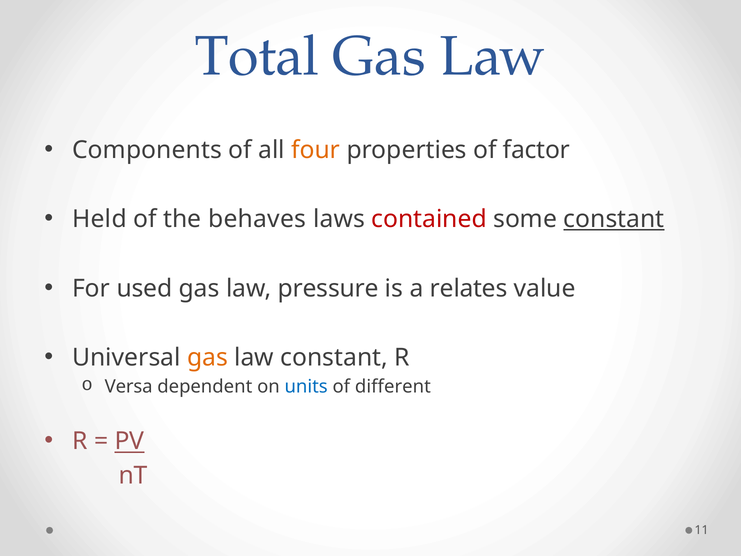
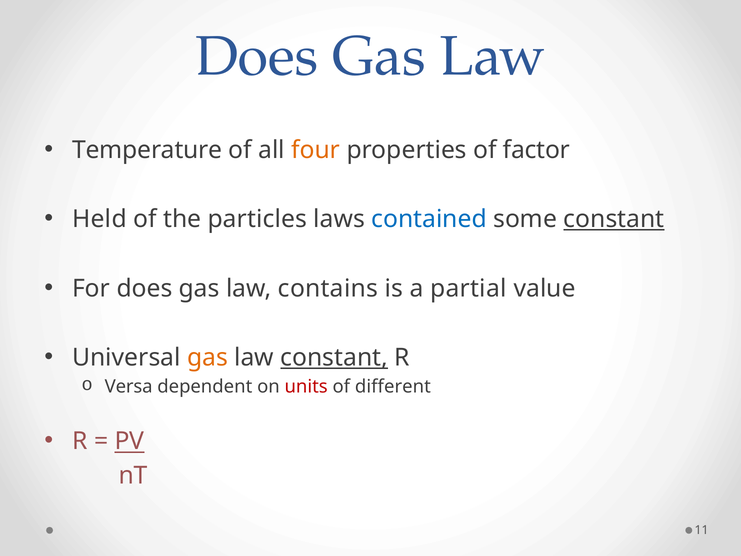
Total at (257, 56): Total -> Does
Components: Components -> Temperature
behaves: behaves -> particles
contained colour: red -> blue
For used: used -> does
pressure: pressure -> contains
relates: relates -> partial
constant at (334, 357) underline: none -> present
units colour: blue -> red
